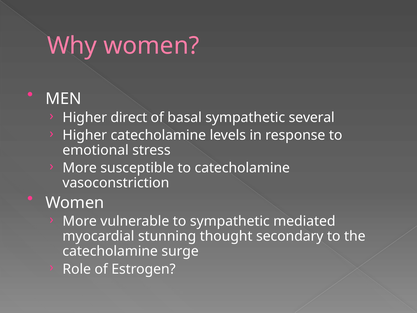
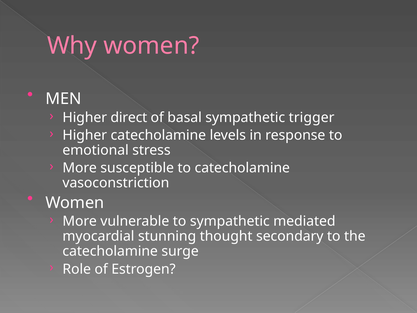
several: several -> trigger
